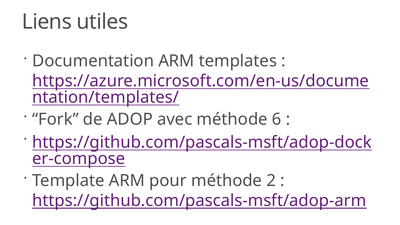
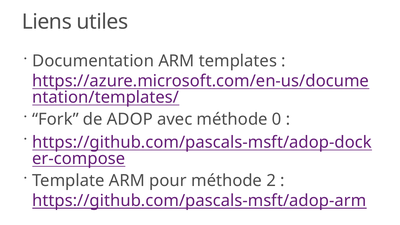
6: 6 -> 0
